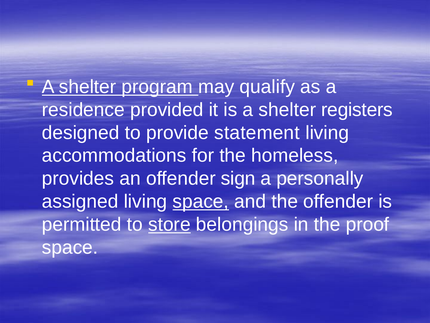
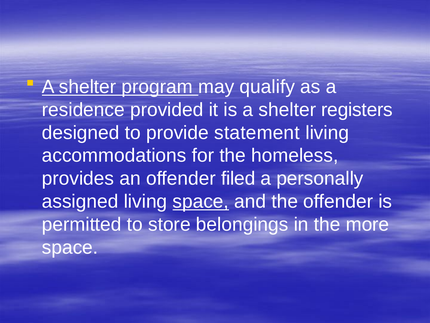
sign: sign -> filed
store underline: present -> none
proof: proof -> more
